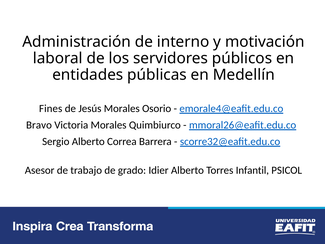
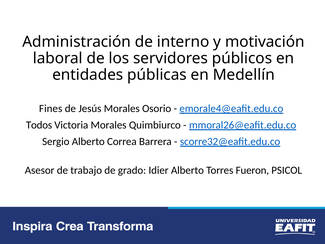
Bravo: Bravo -> Todos
Infantil: Infantil -> Fueron
